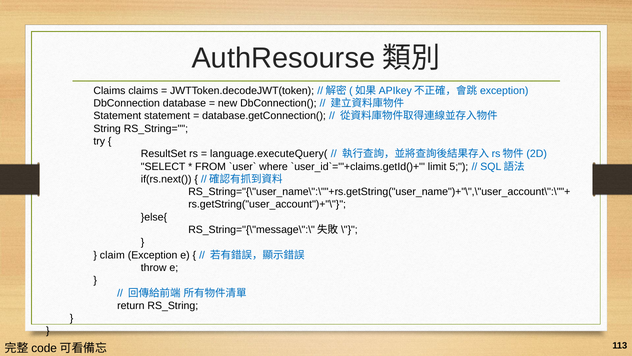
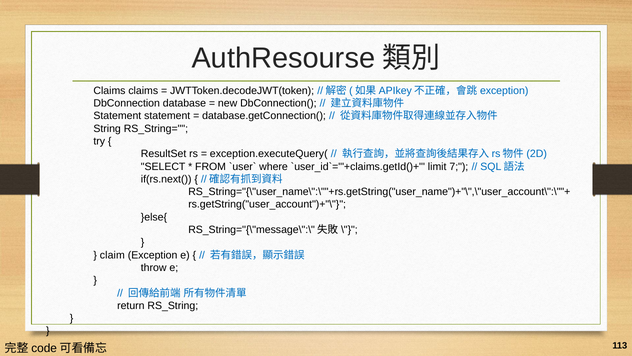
language.executeQuery(: language.executeQuery( -> exception.executeQuery(
5: 5 -> 7
